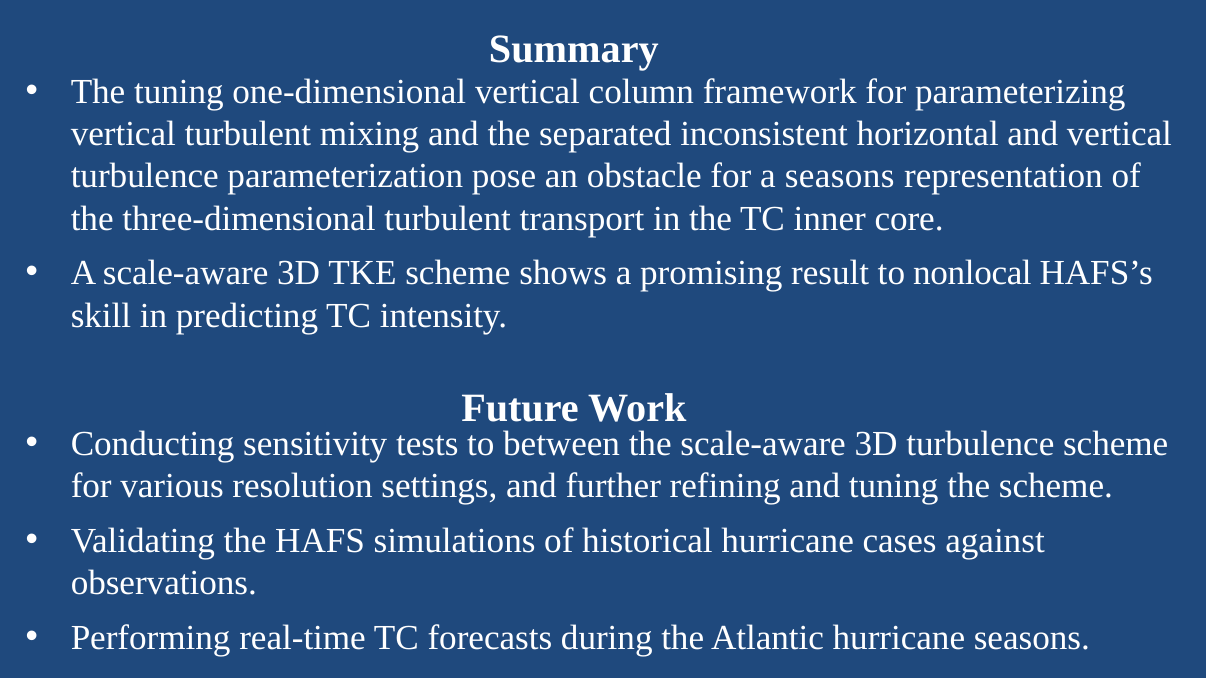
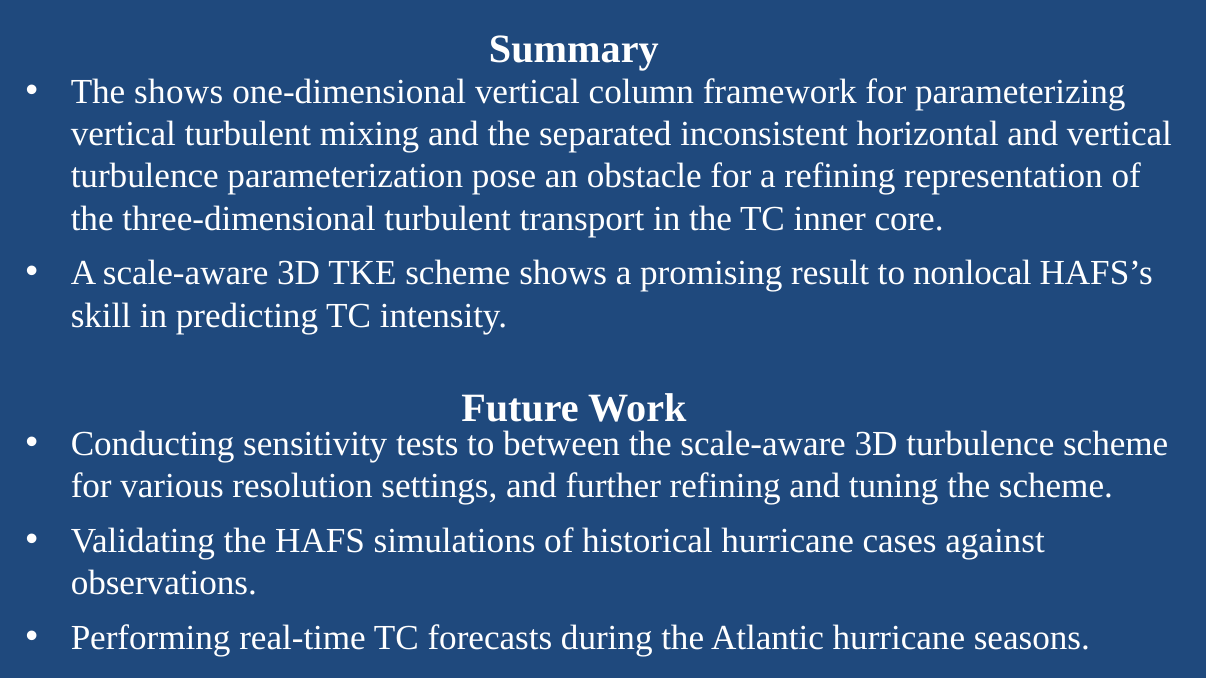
The tuning: tuning -> shows
a seasons: seasons -> refining
